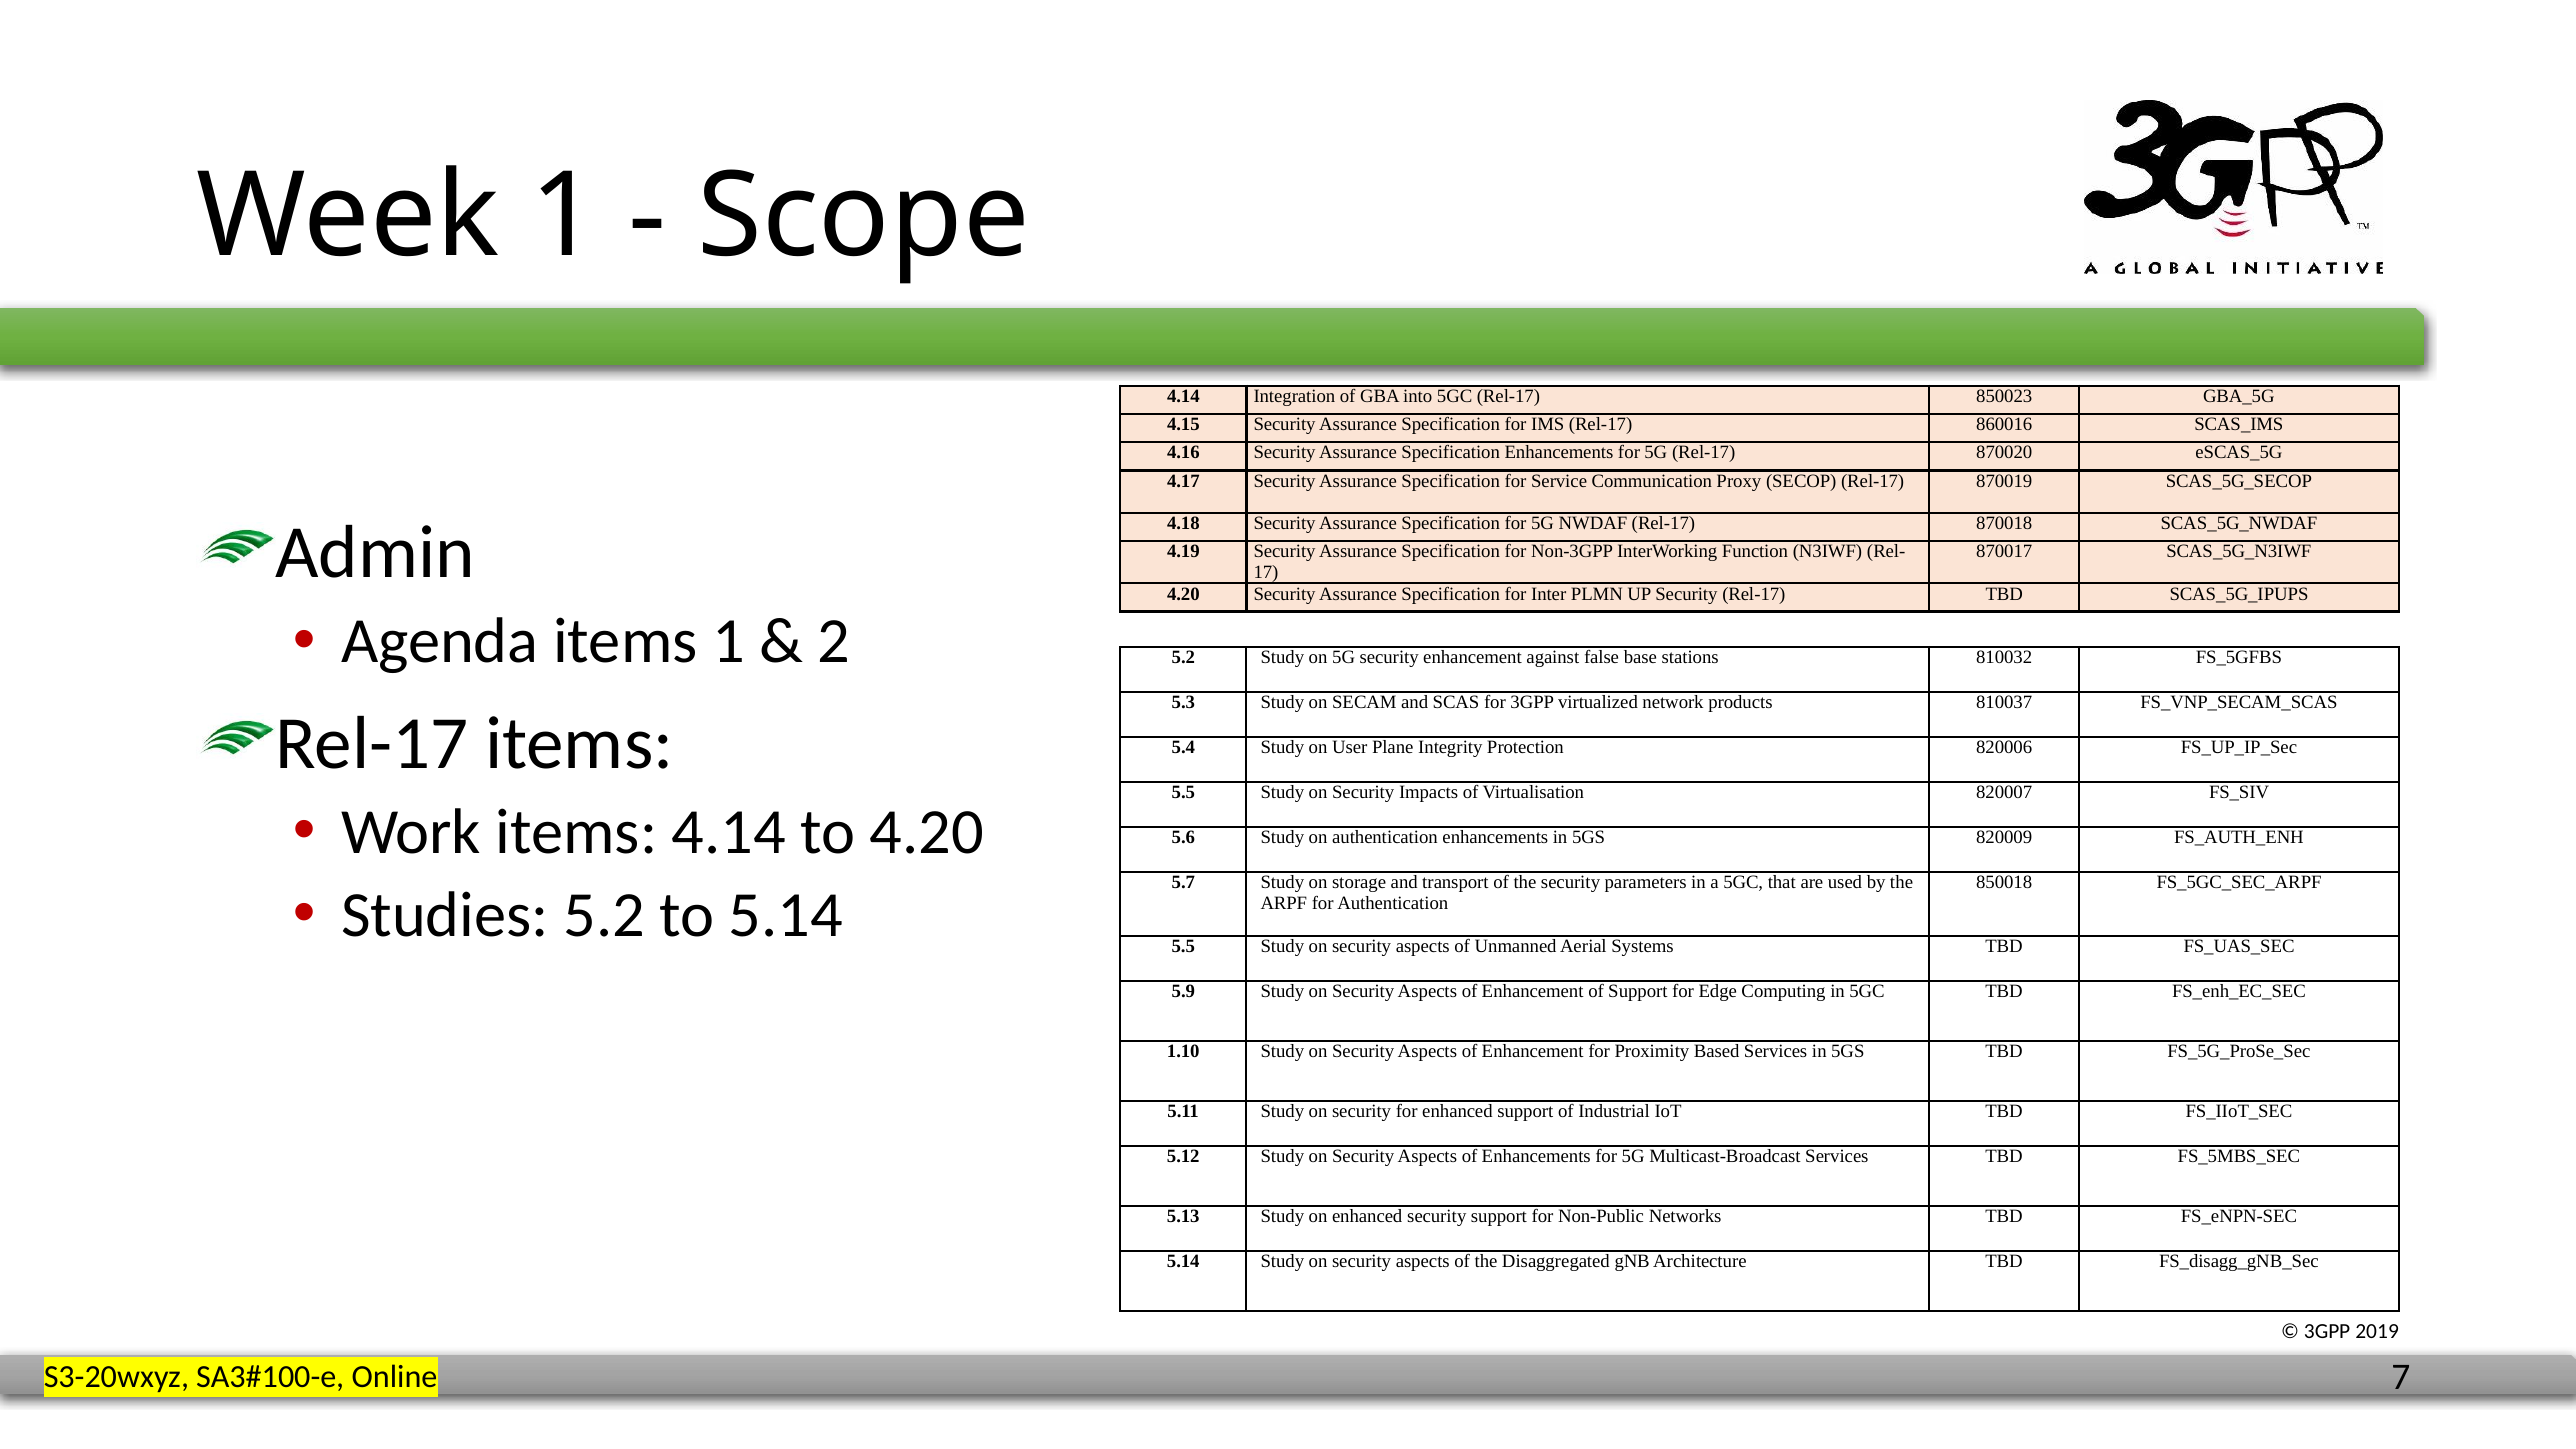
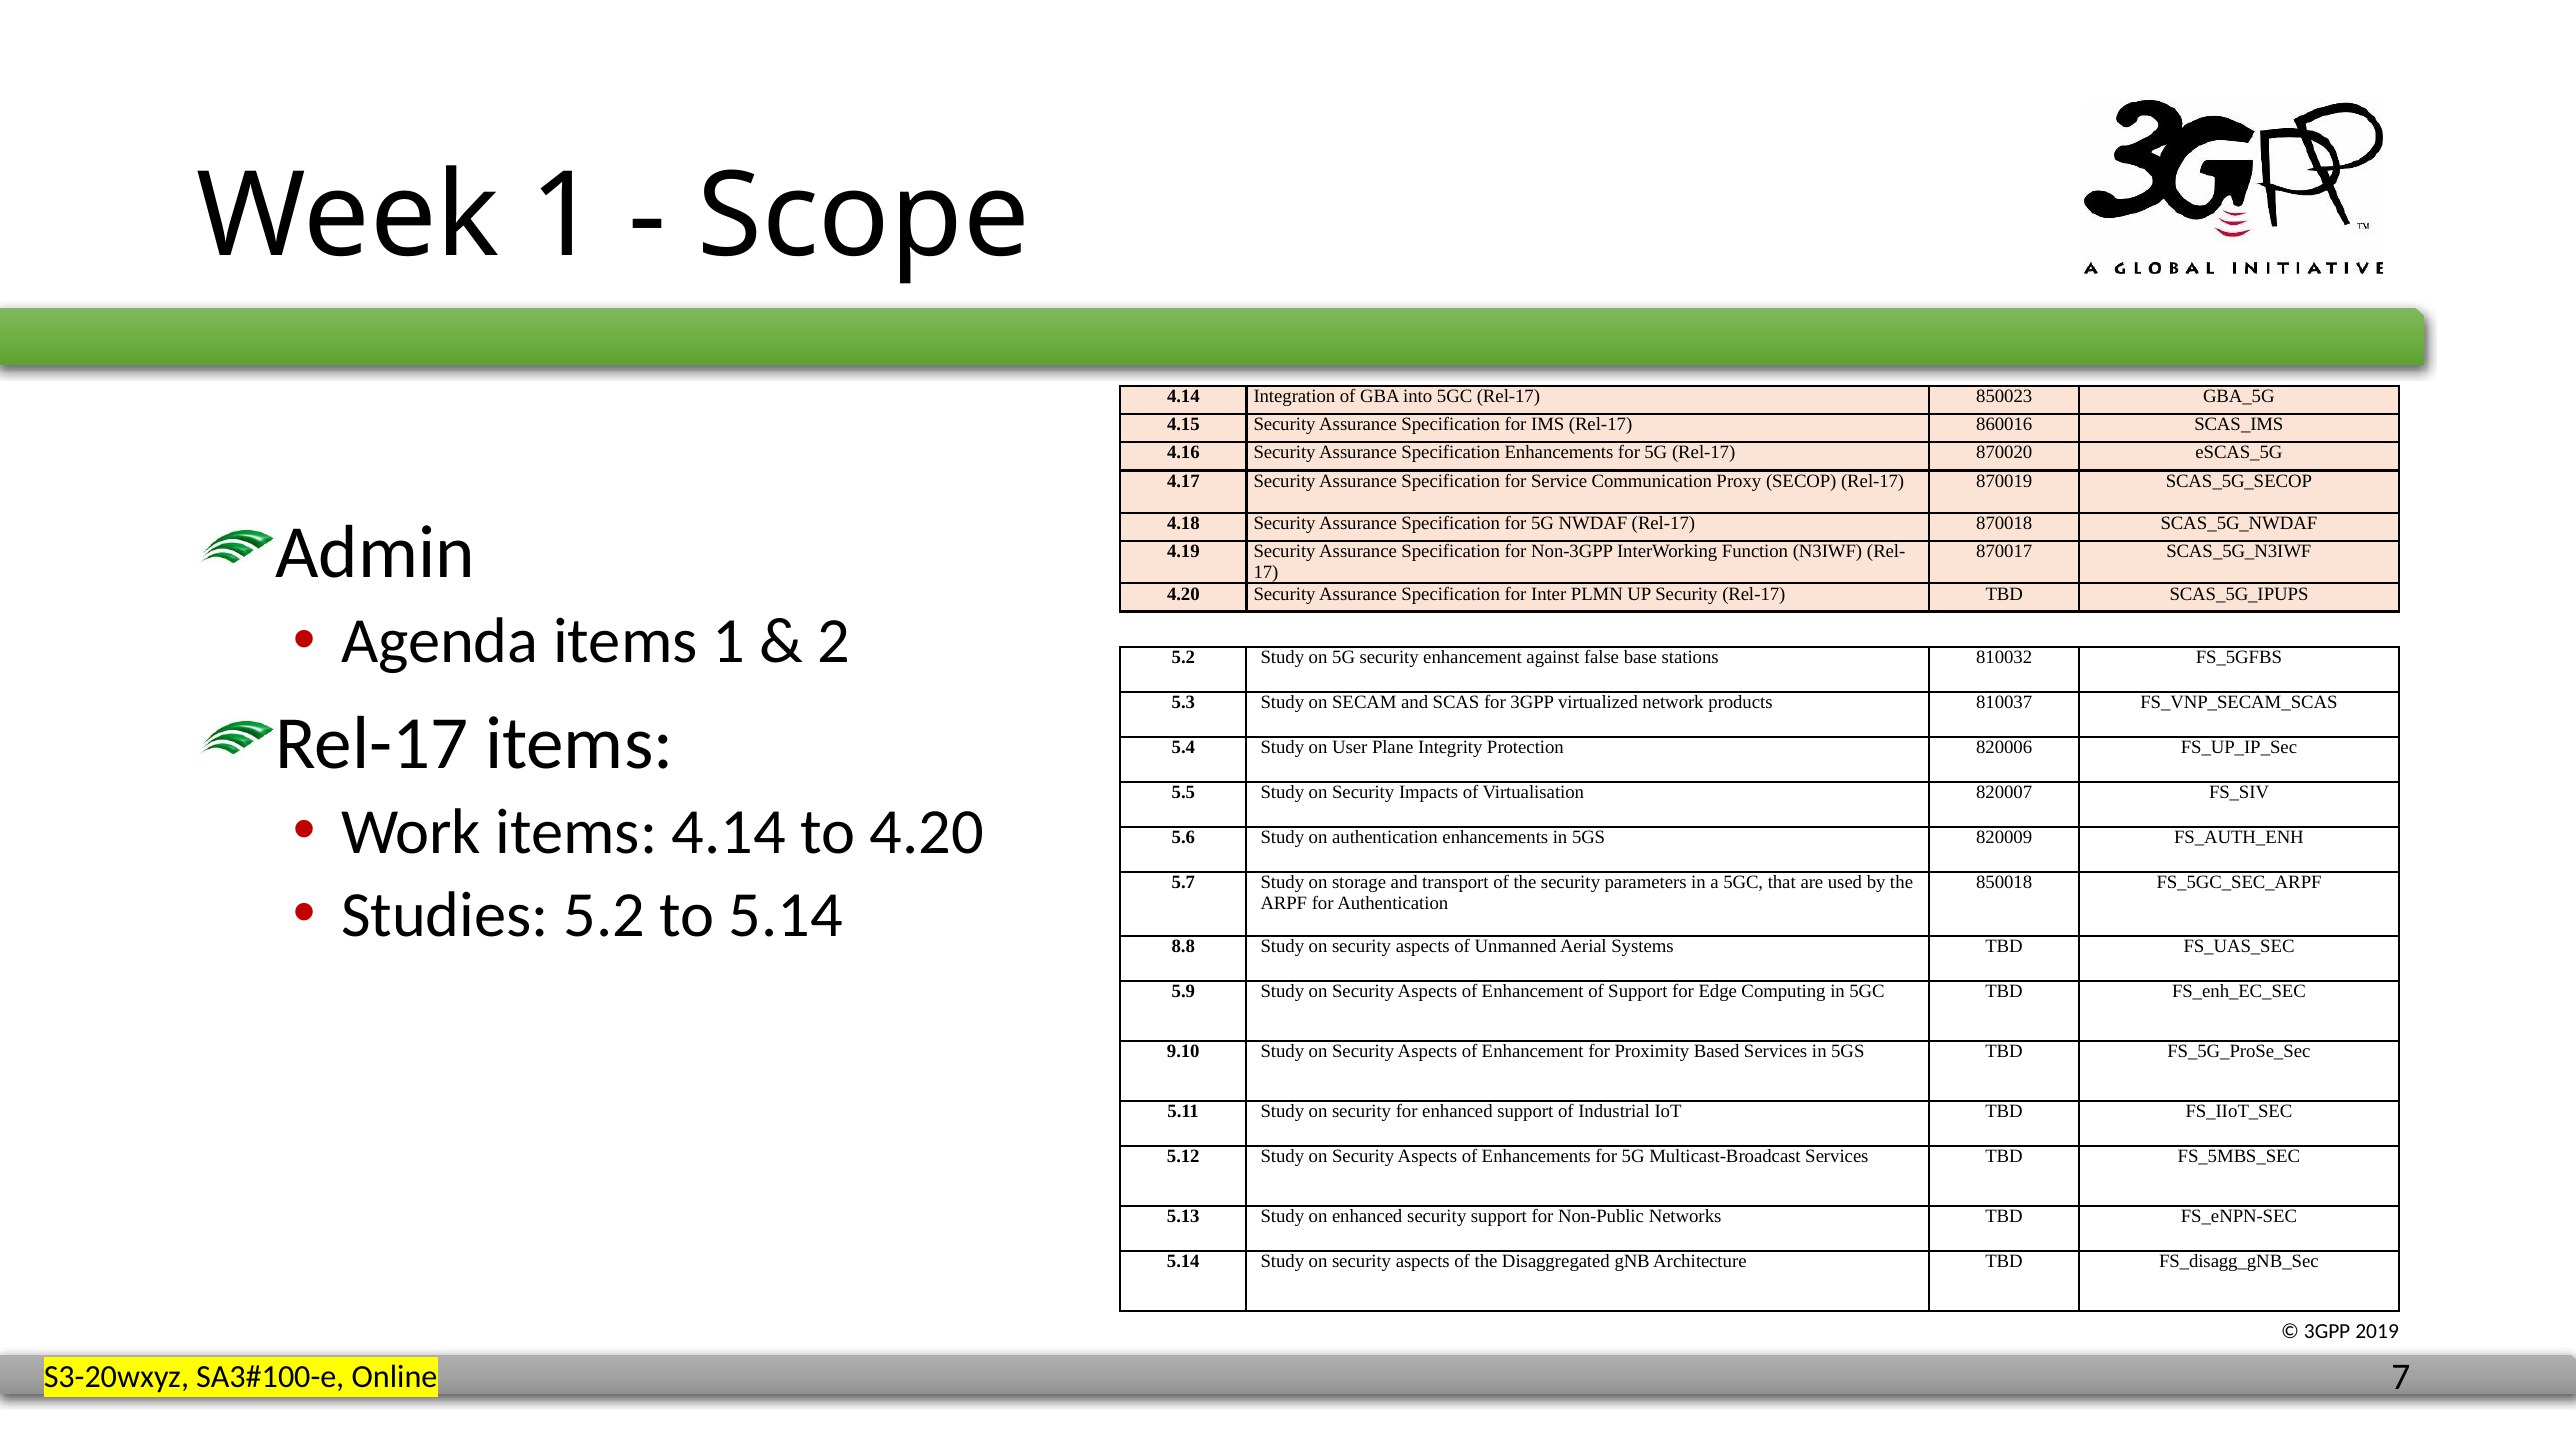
5.5 at (1183, 946): 5.5 -> 8.8
1.10: 1.10 -> 9.10
